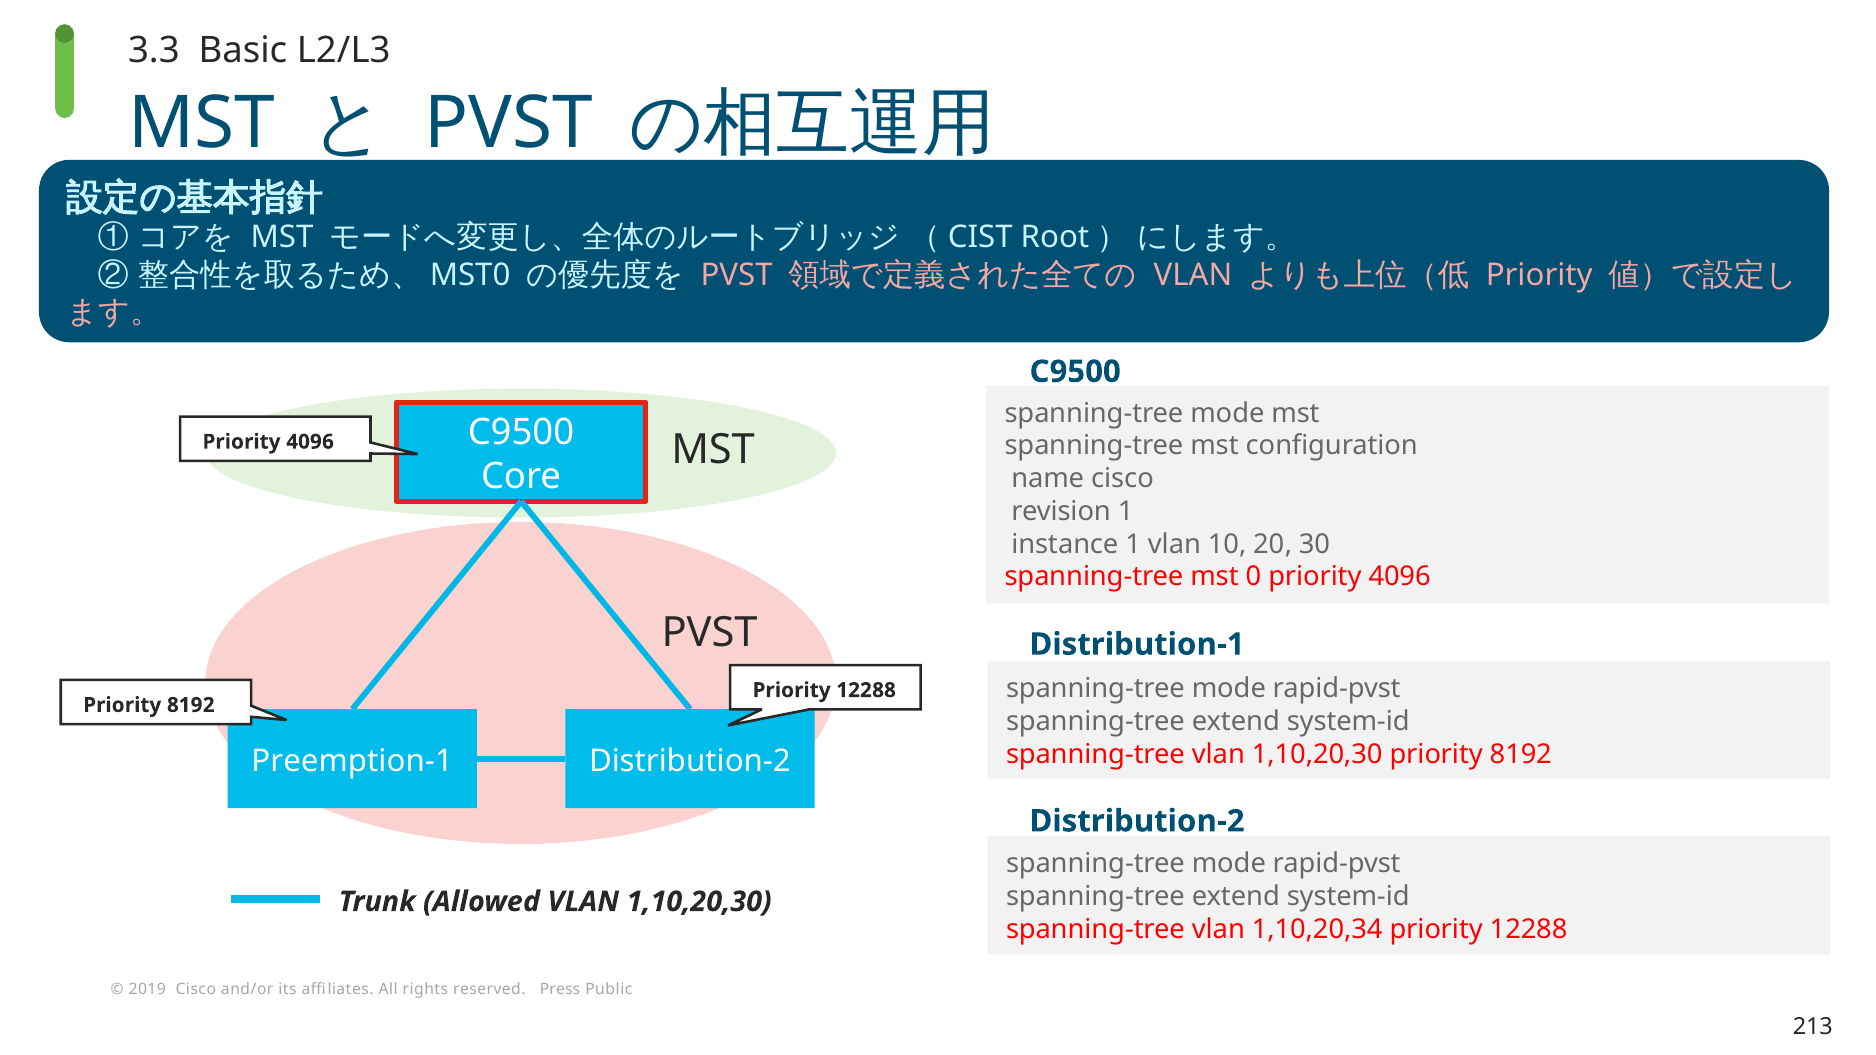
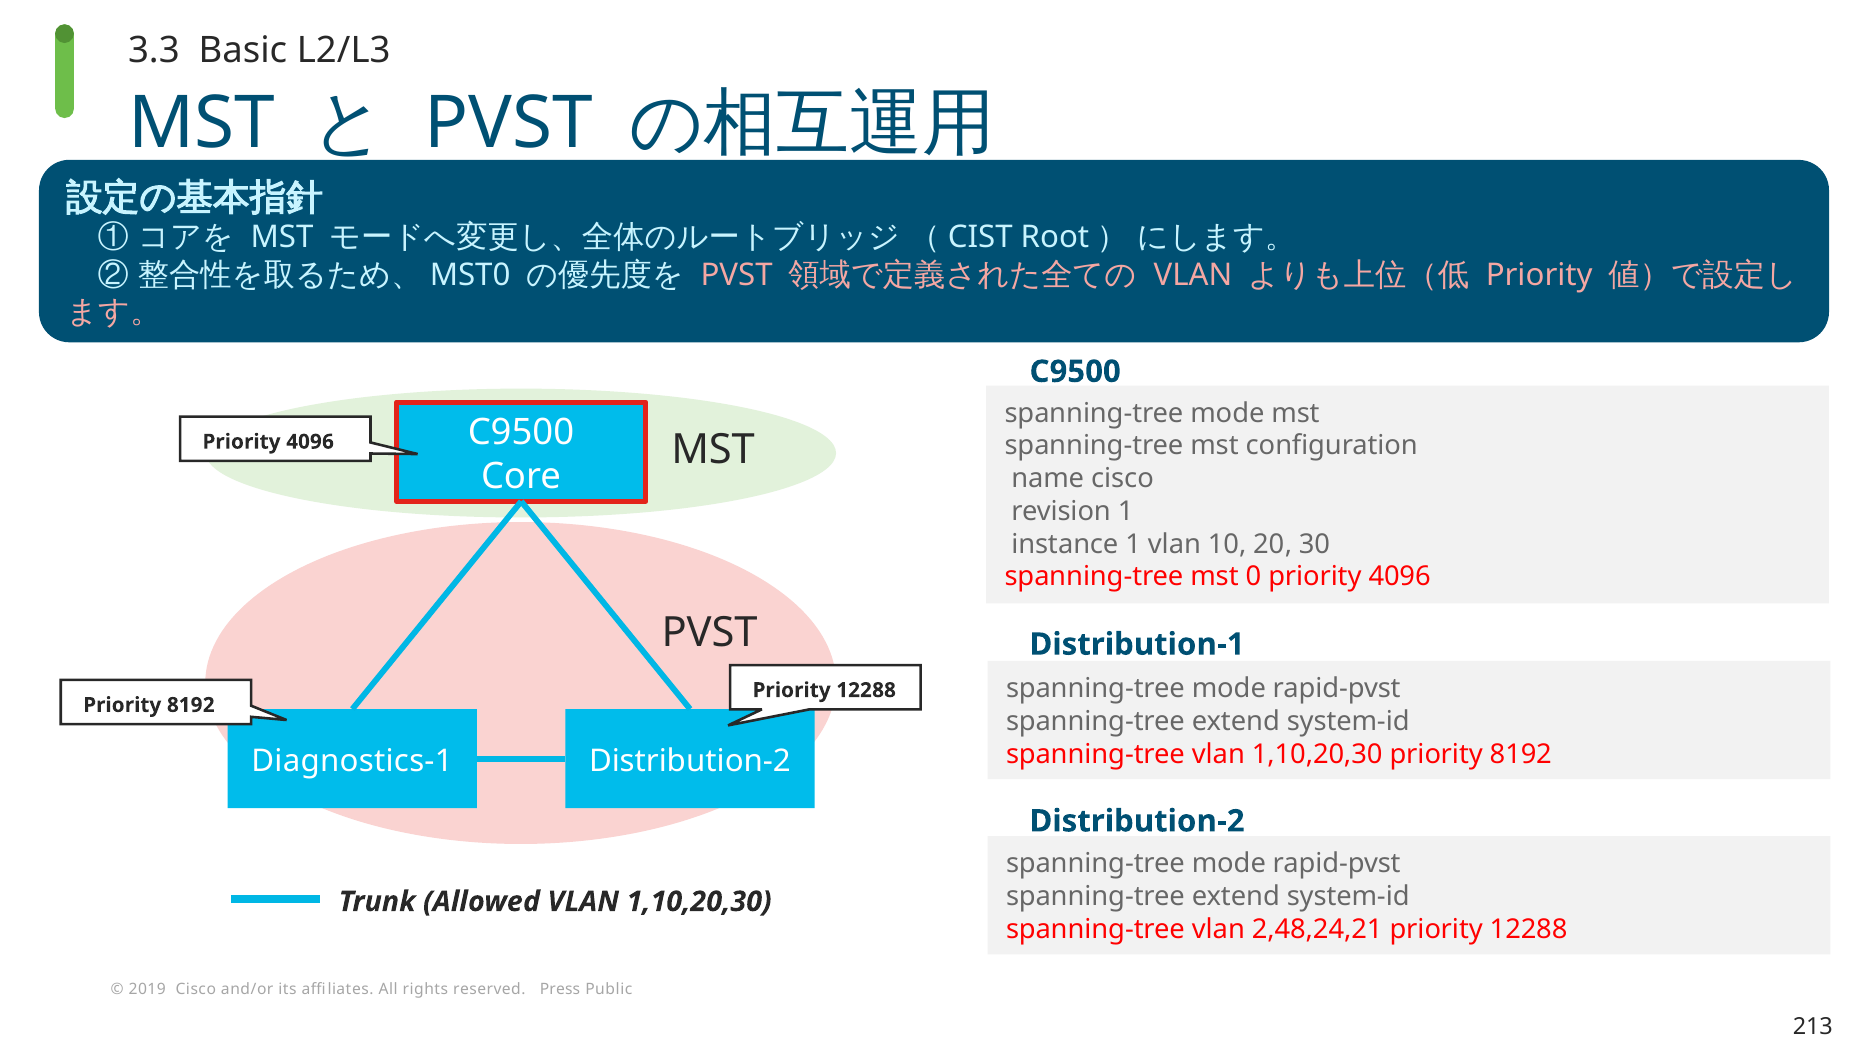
Preemption-1: Preemption-1 -> Diagnostics-1
1,10,20,34: 1,10,20,34 -> 2,48,24,21
